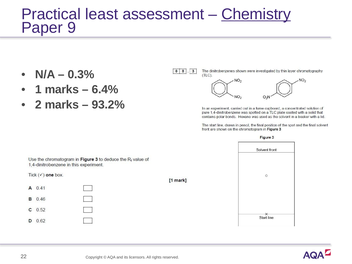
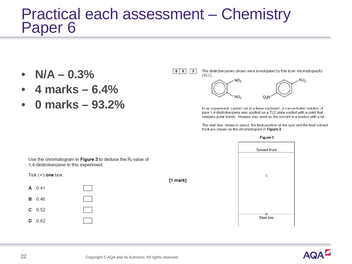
least: least -> each
Chemistry underline: present -> none
9: 9 -> 6
1: 1 -> 4
2: 2 -> 0
